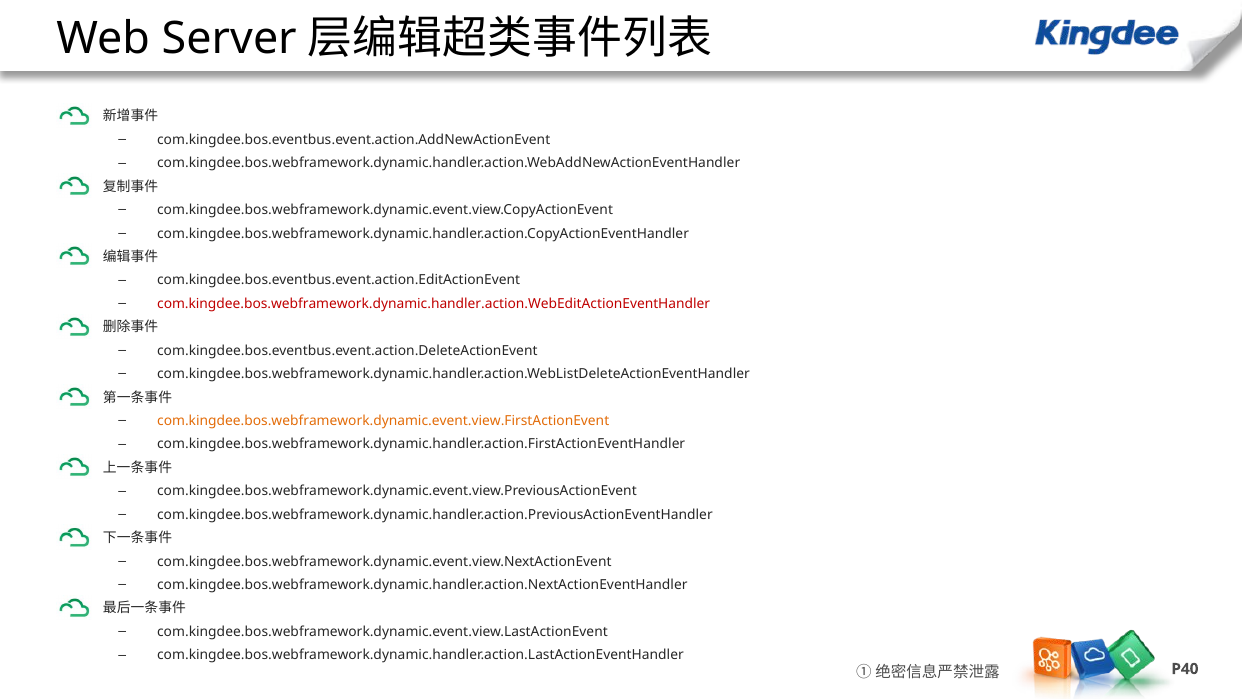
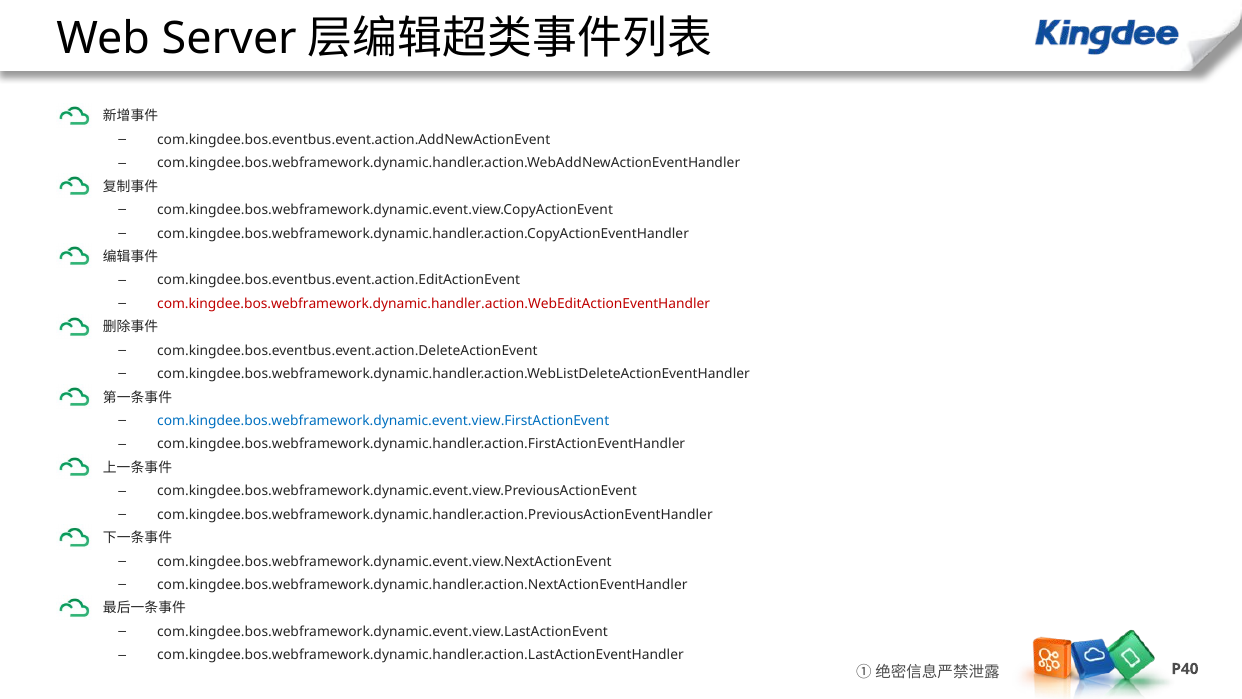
com.kingdee.bos.webframework.dynamic.event.view.FirstActionEvent colour: orange -> blue
